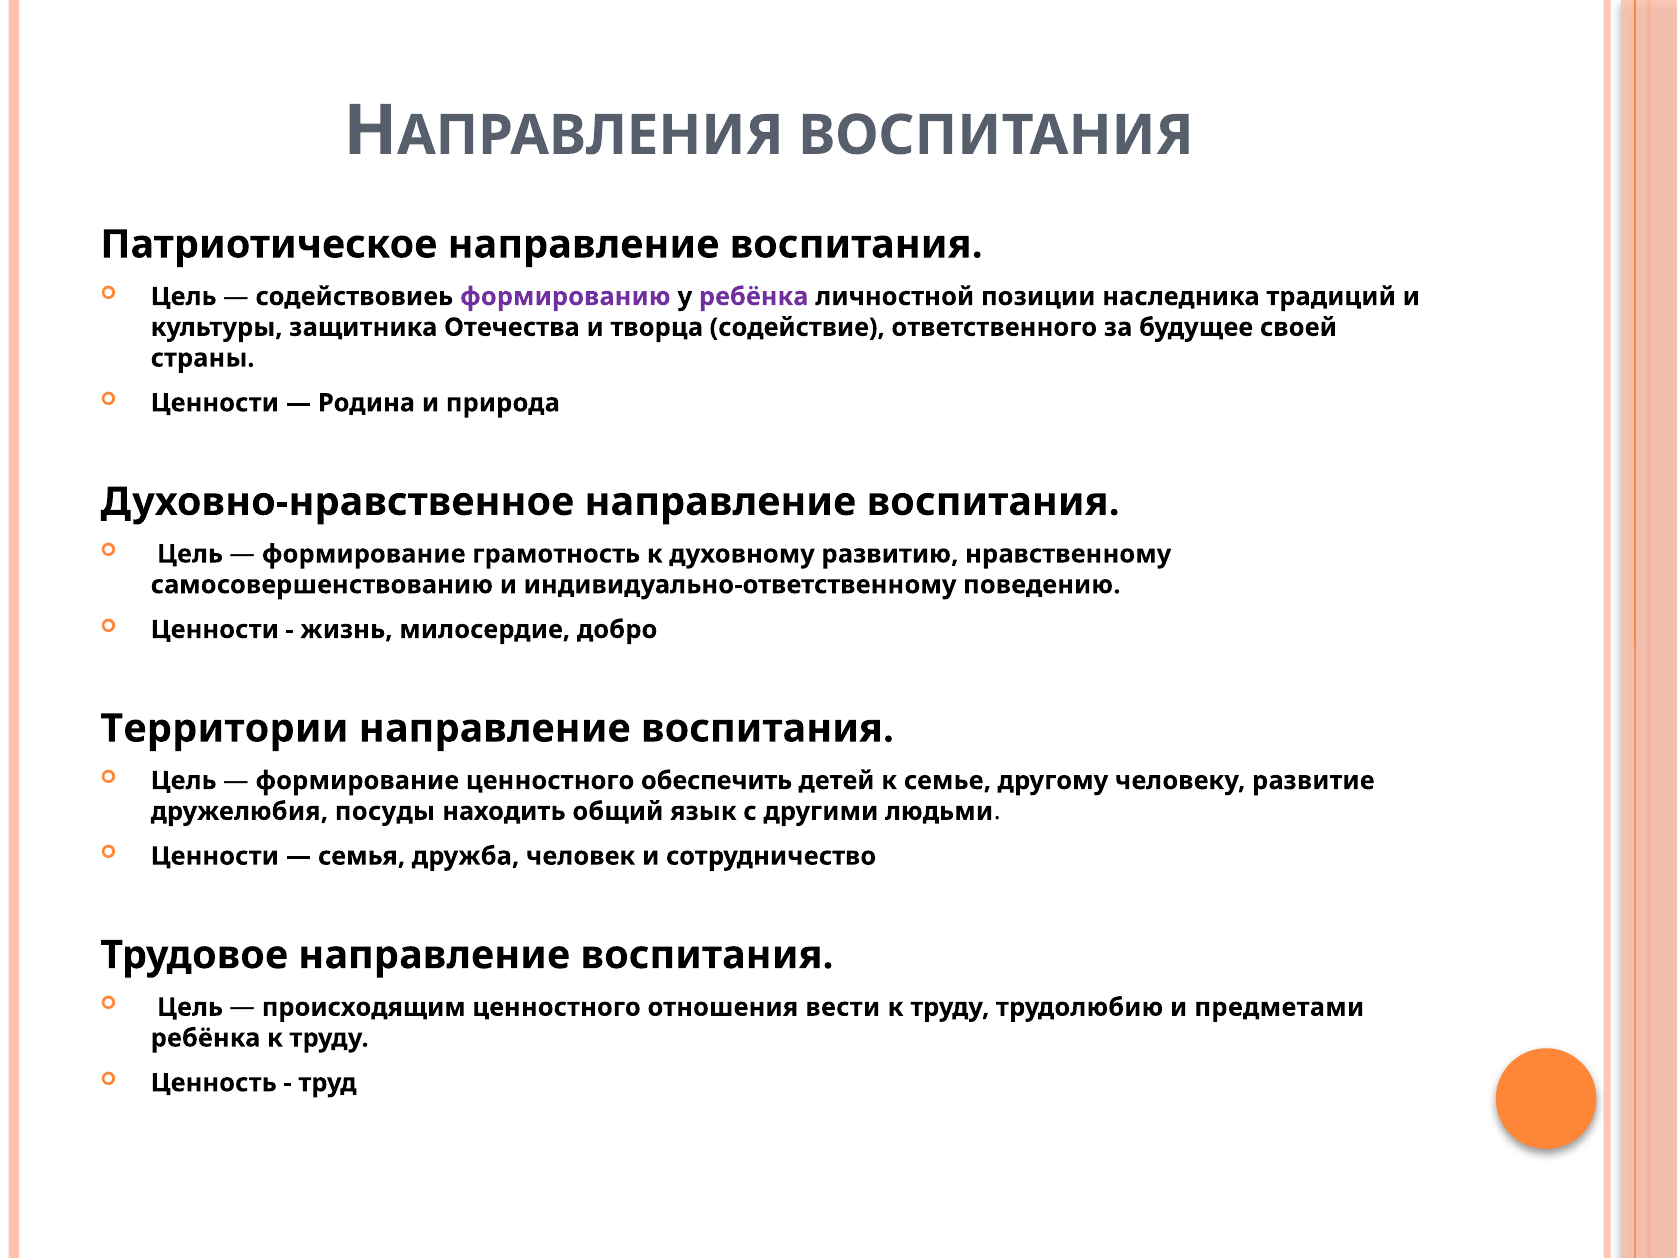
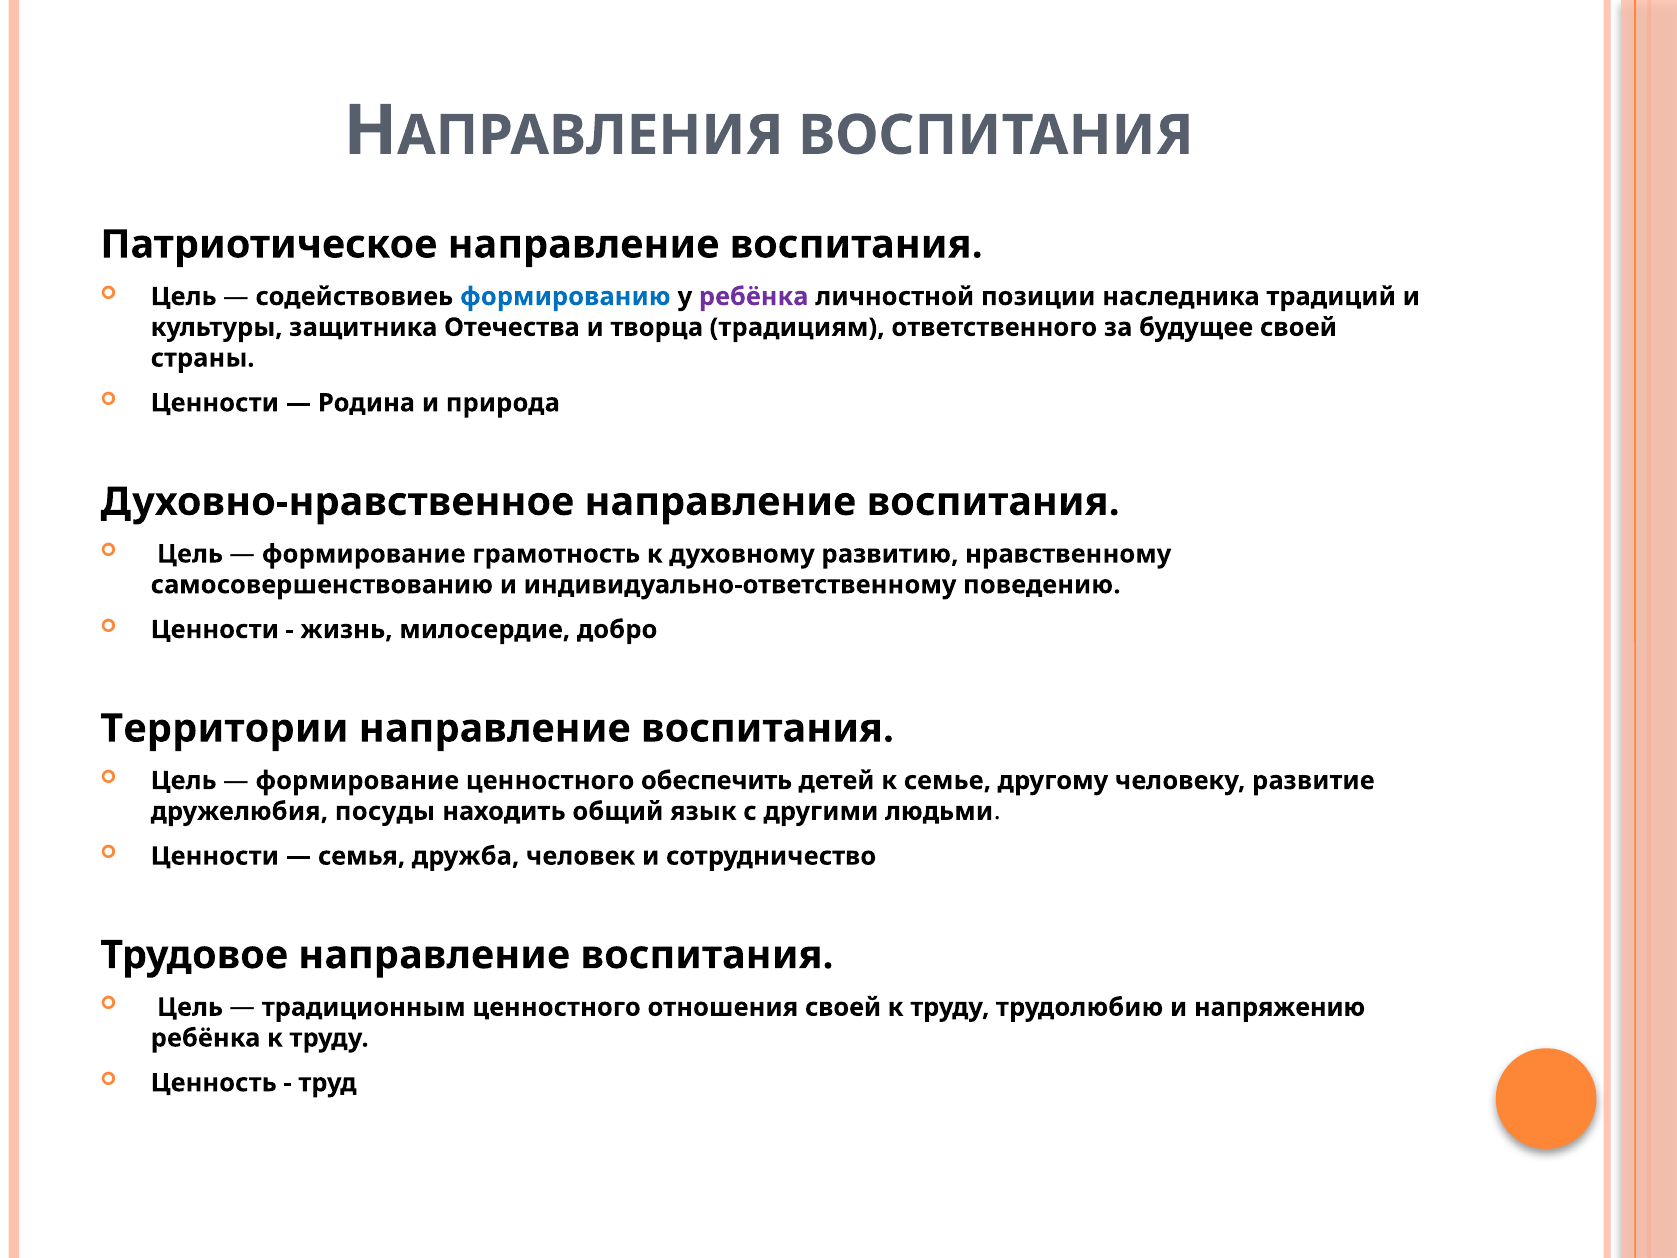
формированию colour: purple -> blue
содействие: содействие -> традициям
происходящим: происходящим -> традиционным
отношения вести: вести -> своей
предметами: предметами -> напряжению
